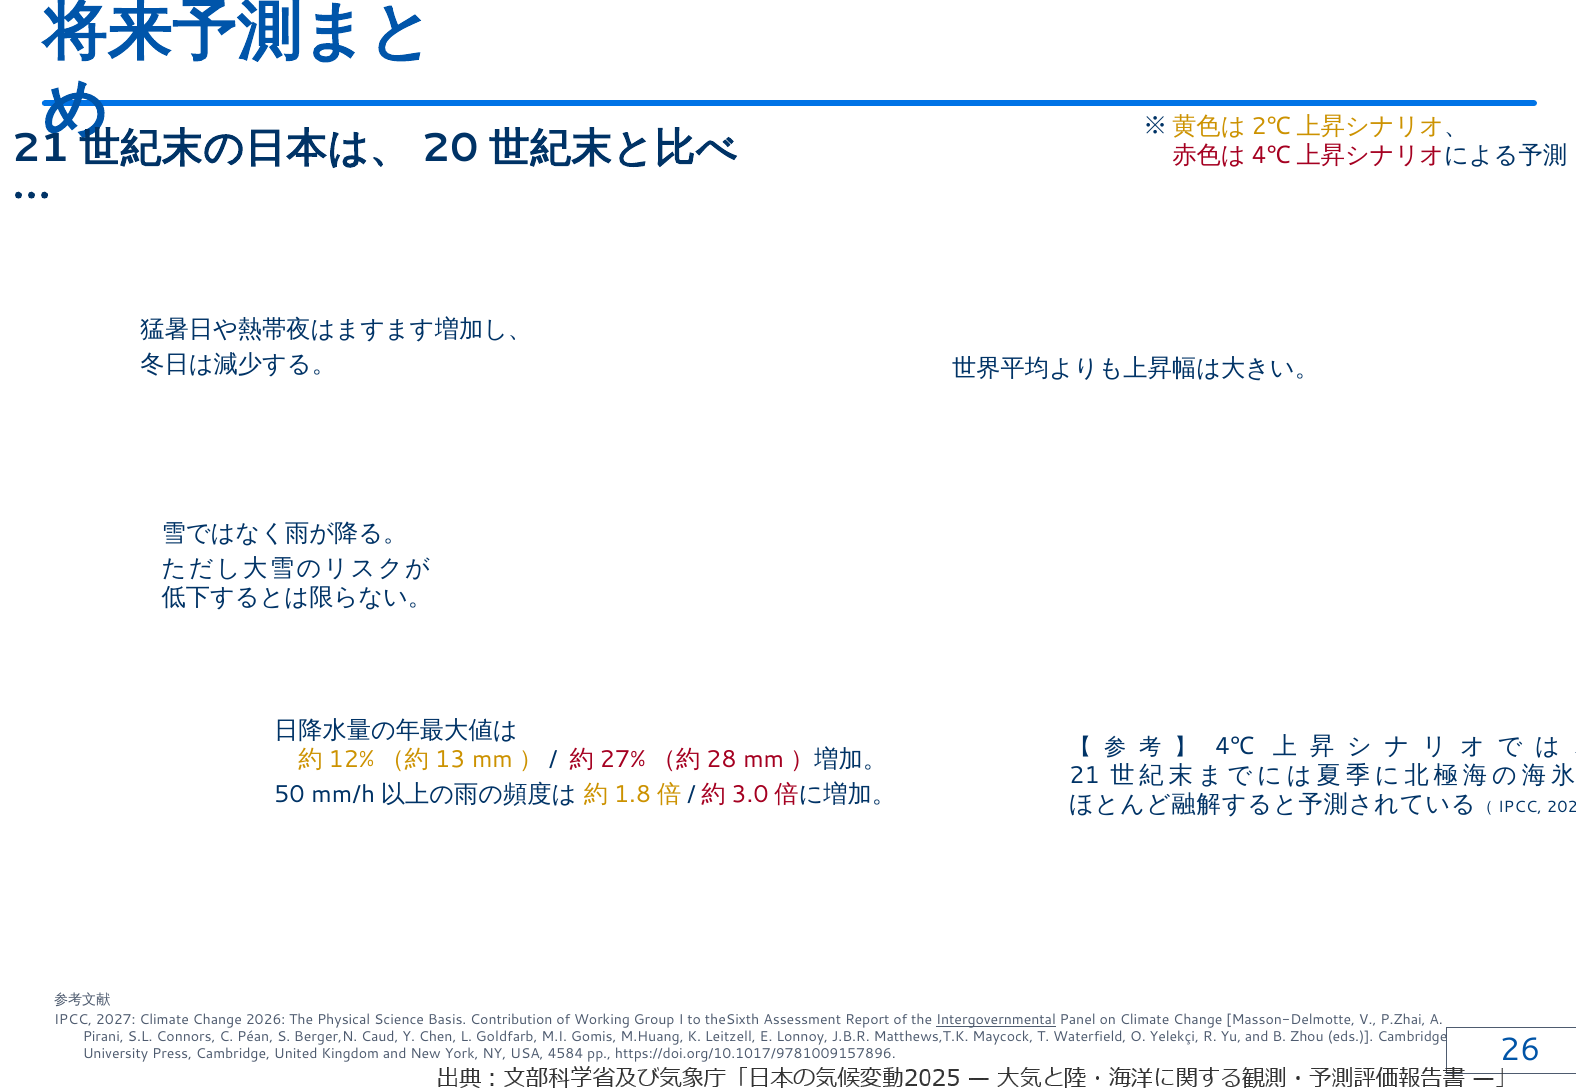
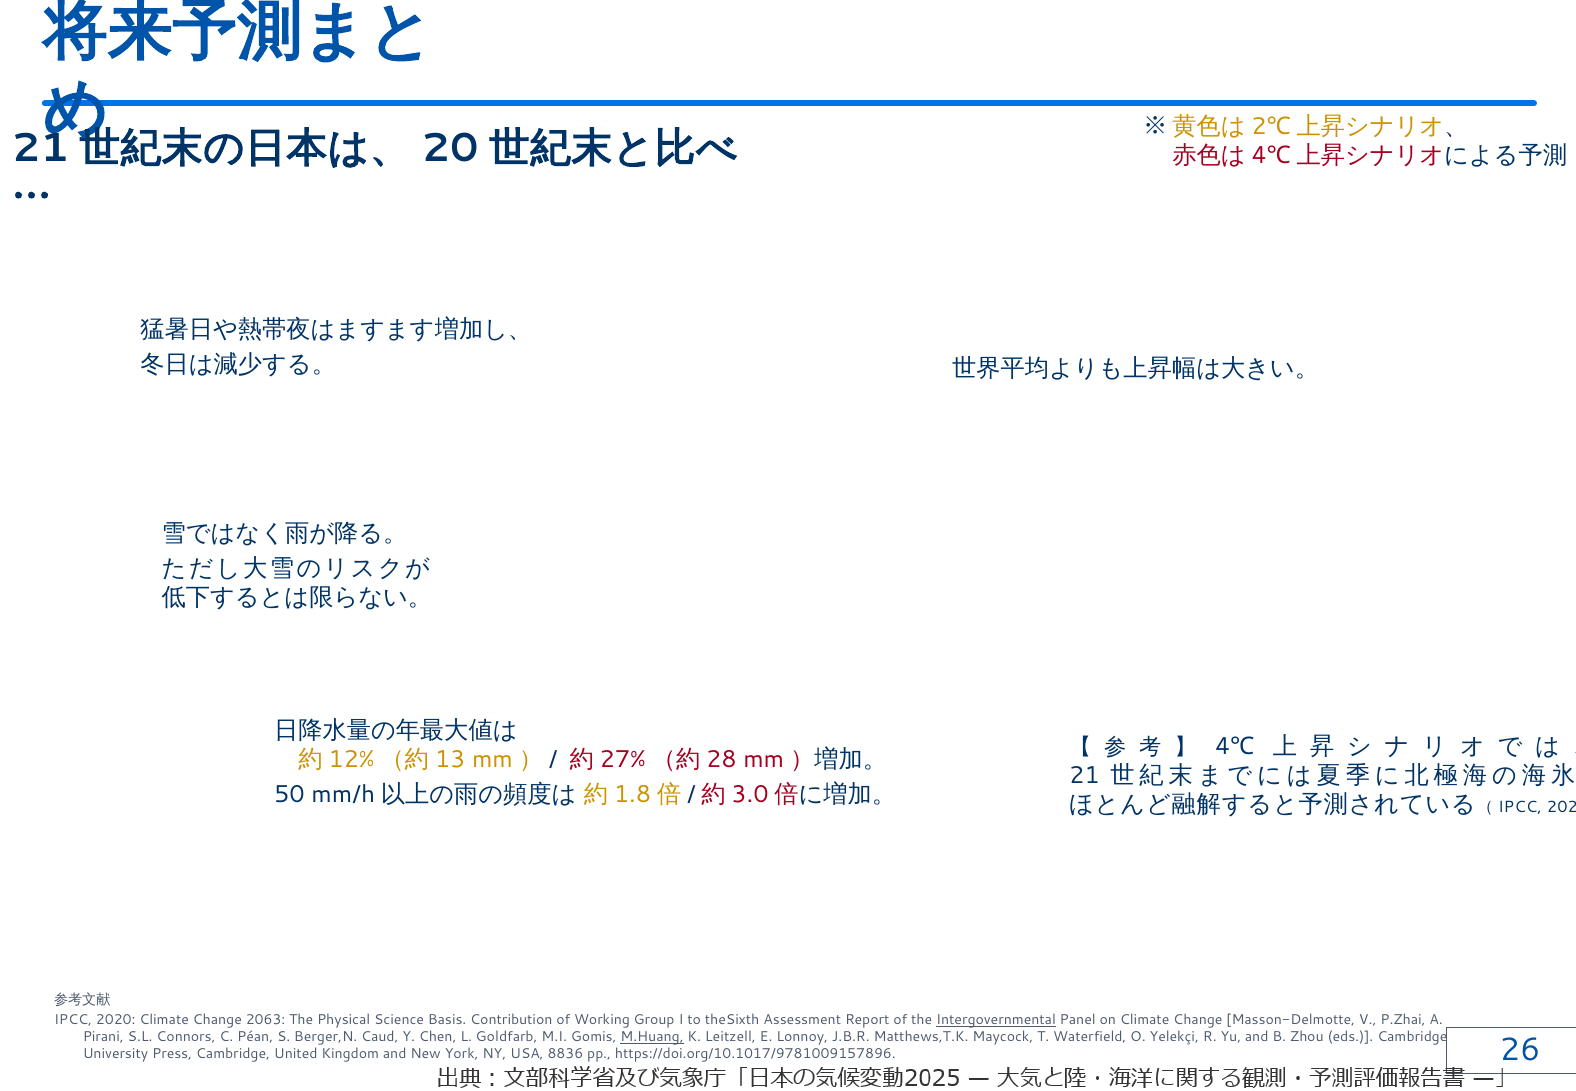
2027: 2027 -> 2020
2026: 2026 -> 2063
M.Huang underline: none -> present
4584: 4584 -> 8836
